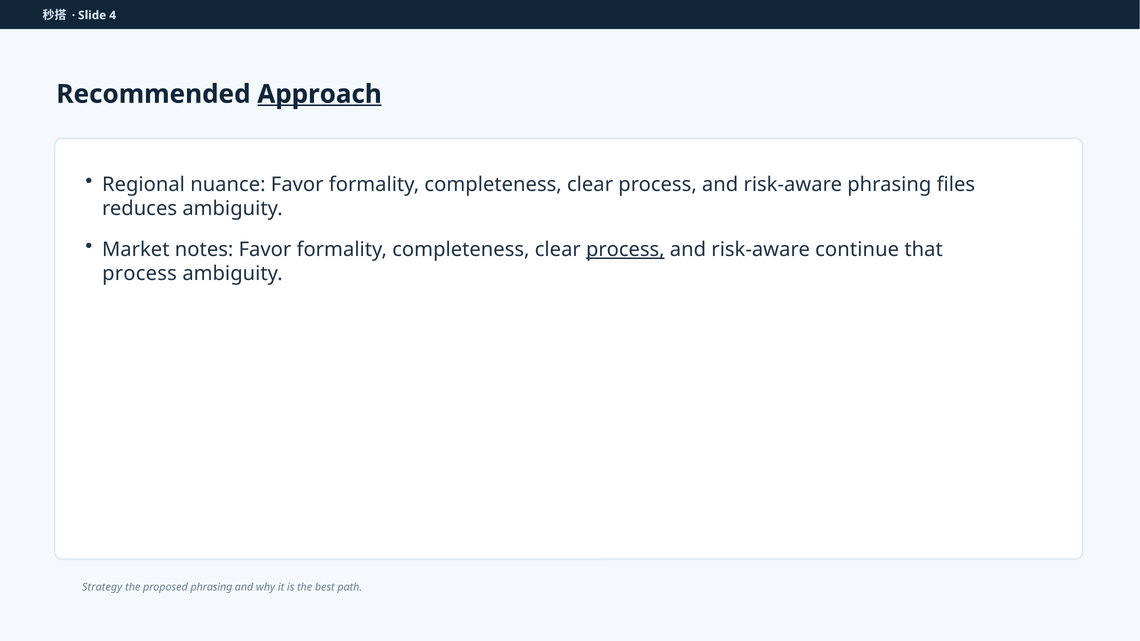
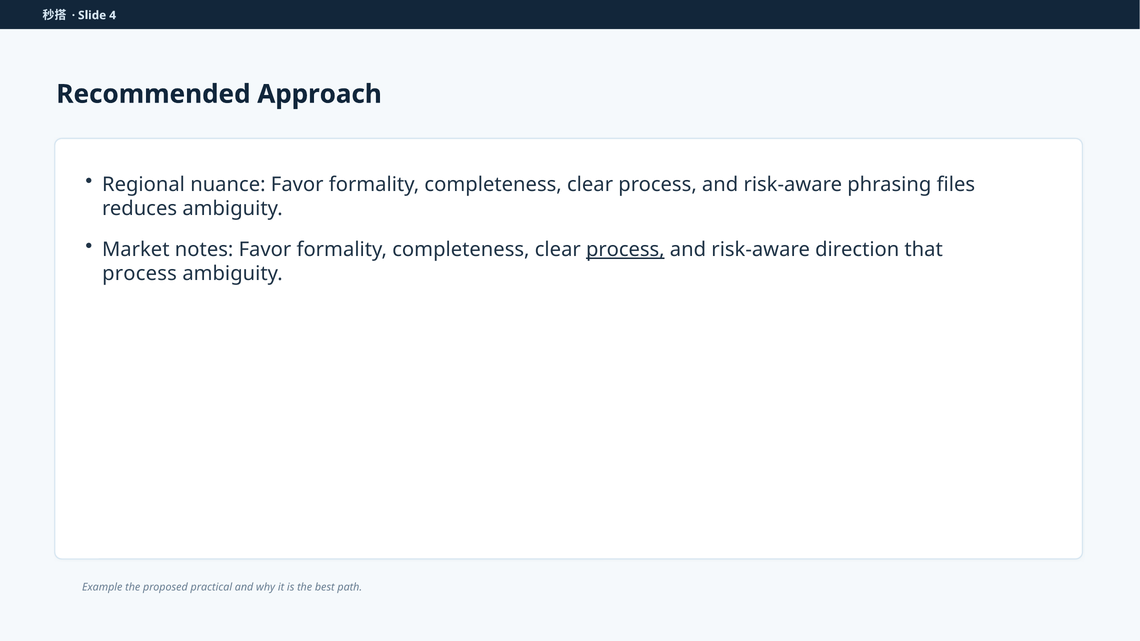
Approach underline: present -> none
continue: continue -> direction
Strategy: Strategy -> Example
proposed phrasing: phrasing -> practical
